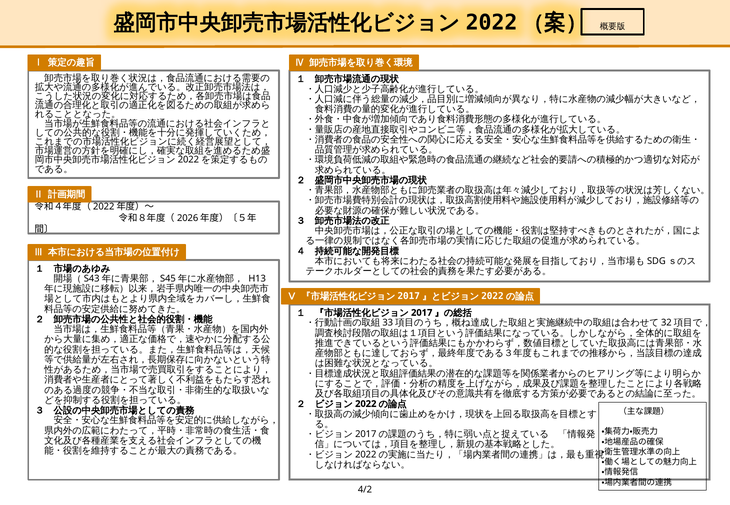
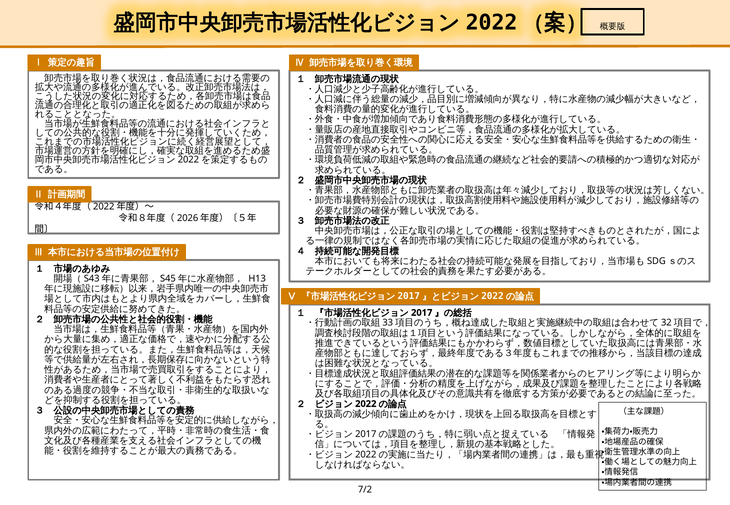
4/2: 4/2 -> 7/2
